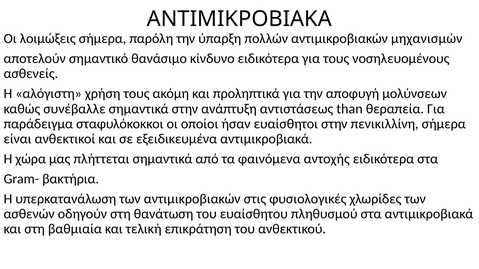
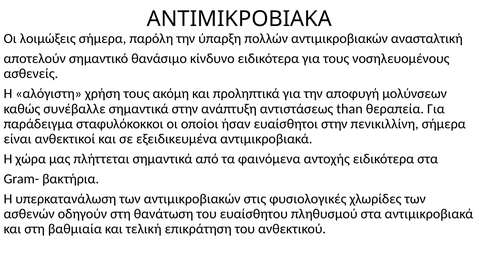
μηχανισμών: μηχανισμών -> ανασταλτική
